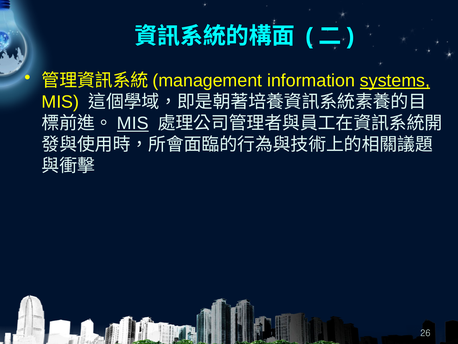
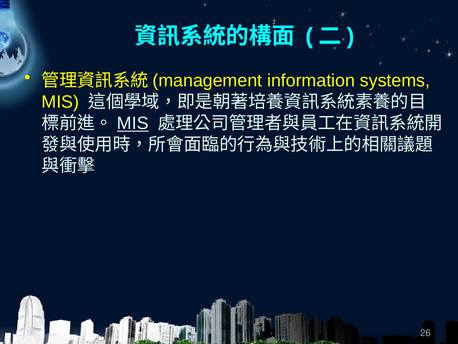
systems underline: present -> none
